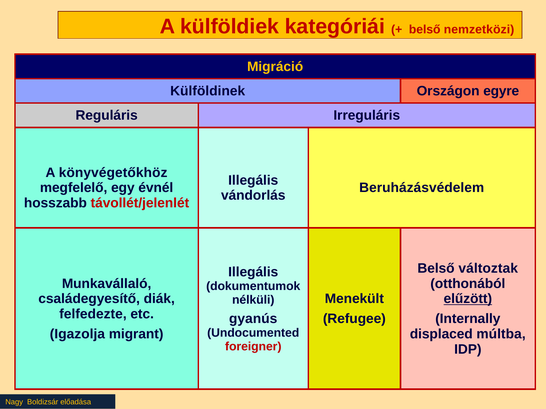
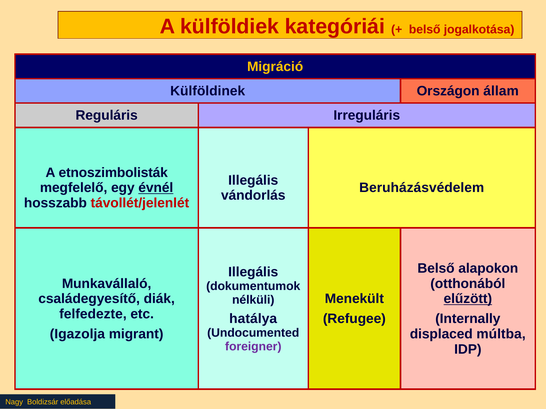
nemzetközi: nemzetközi -> jogalkotása
egyre: egyre -> állam
könyvégetőkhöz: könyvégetőkhöz -> etnoszimbolisták
évnél underline: none -> present
változtak: változtak -> alapokon
gyanús: gyanús -> hatálya
foreigner colour: red -> purple
